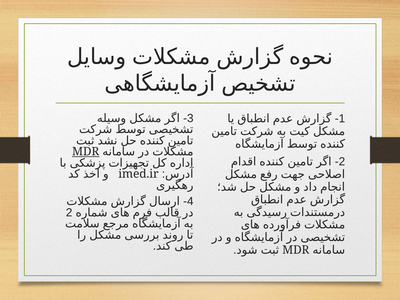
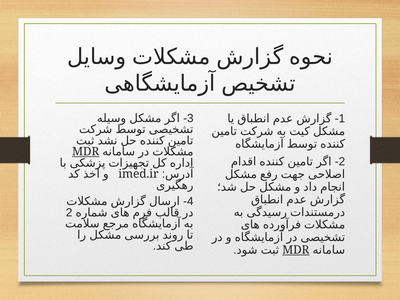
MDR at (296, 250) underline: none -> present
